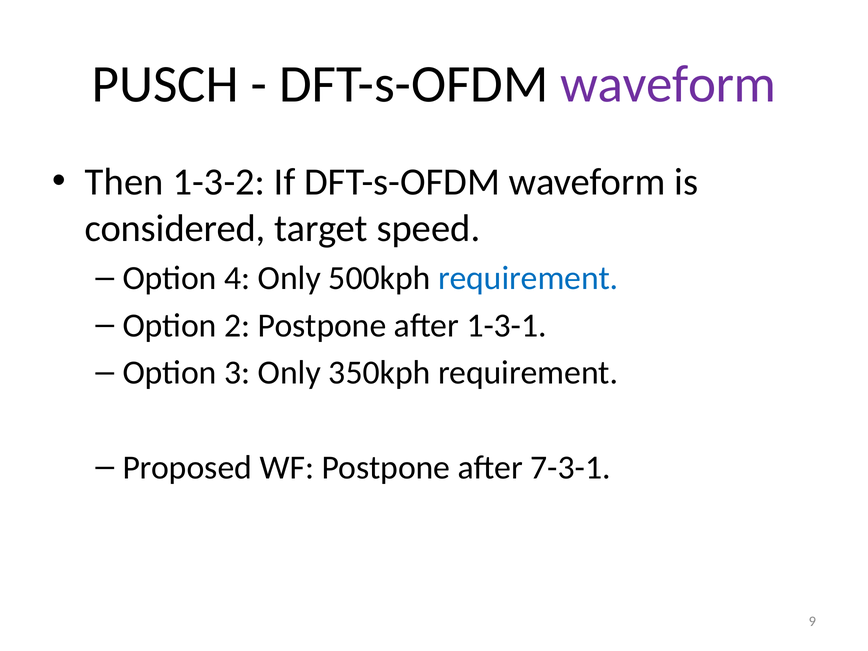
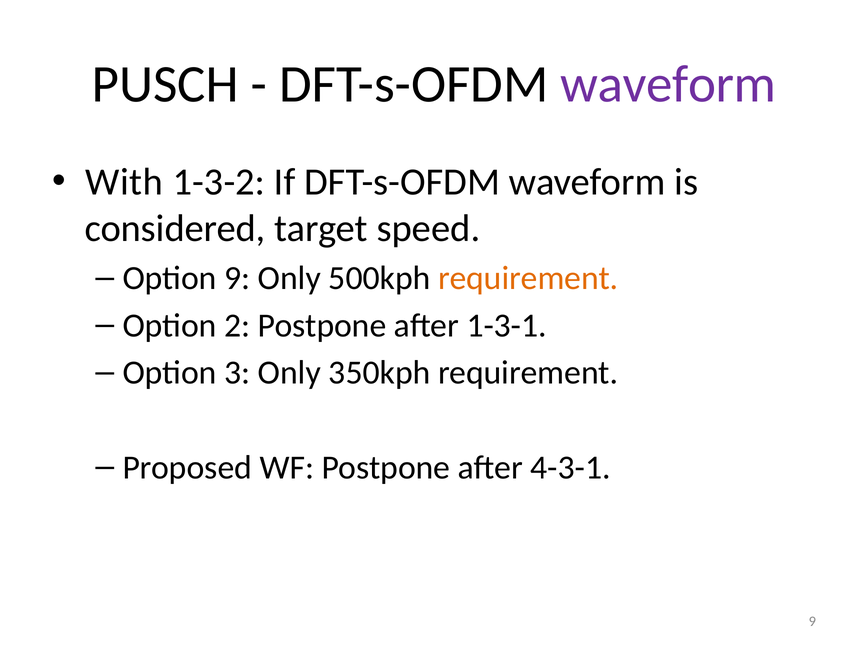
Then: Then -> With
Option 4: 4 -> 9
requirement at (528, 278) colour: blue -> orange
7-3-1: 7-3-1 -> 4-3-1
